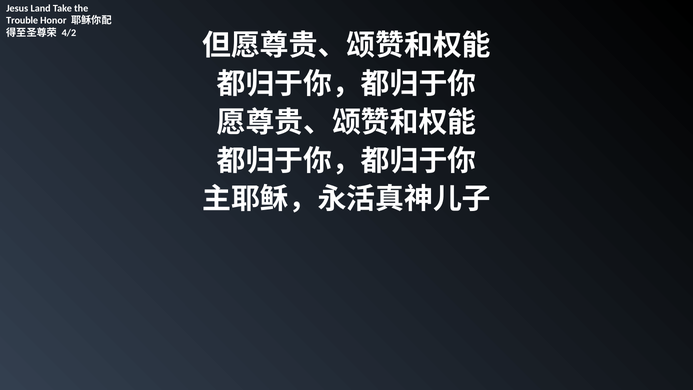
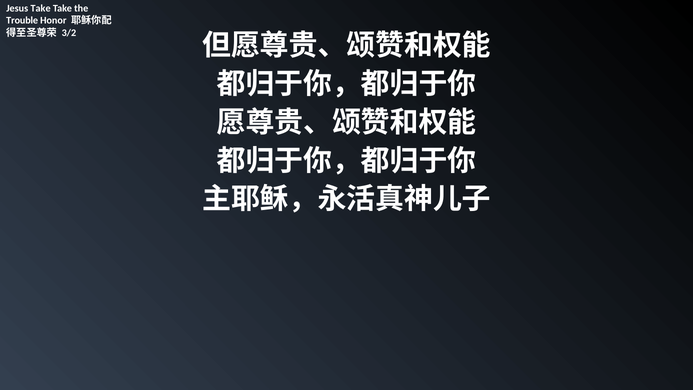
Jesus Land: Land -> Take
4/2: 4/2 -> 3/2
